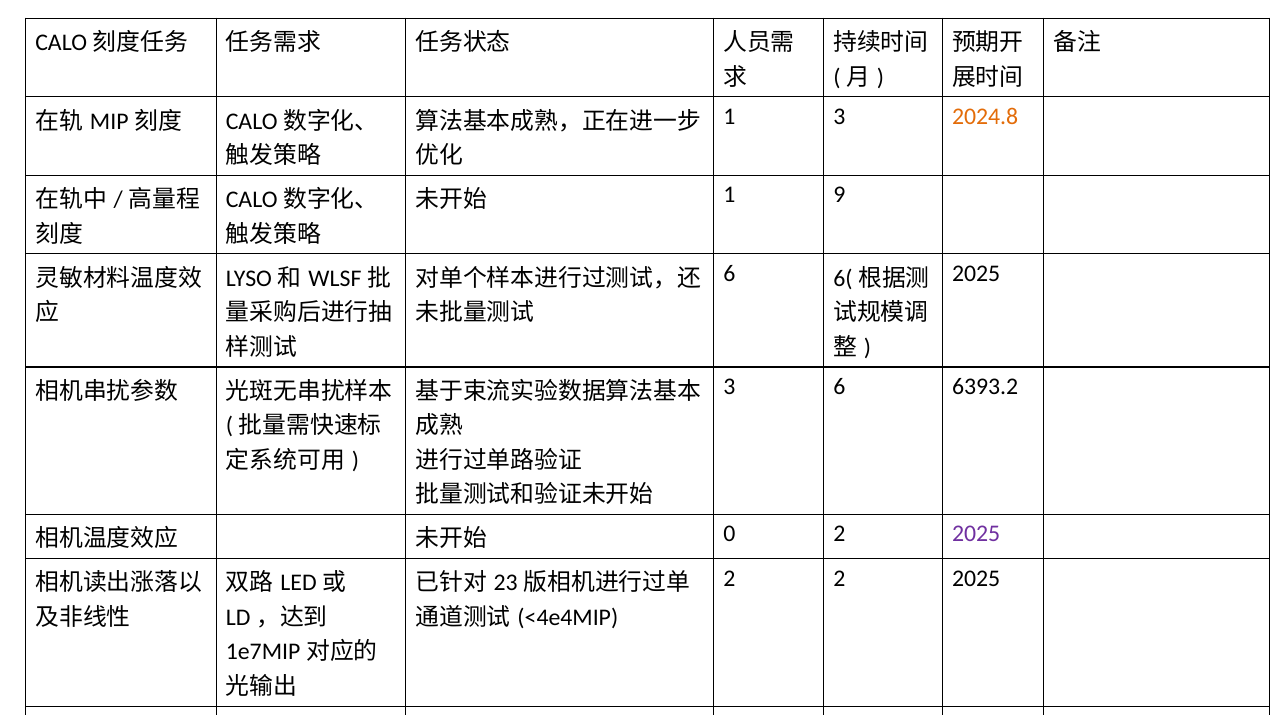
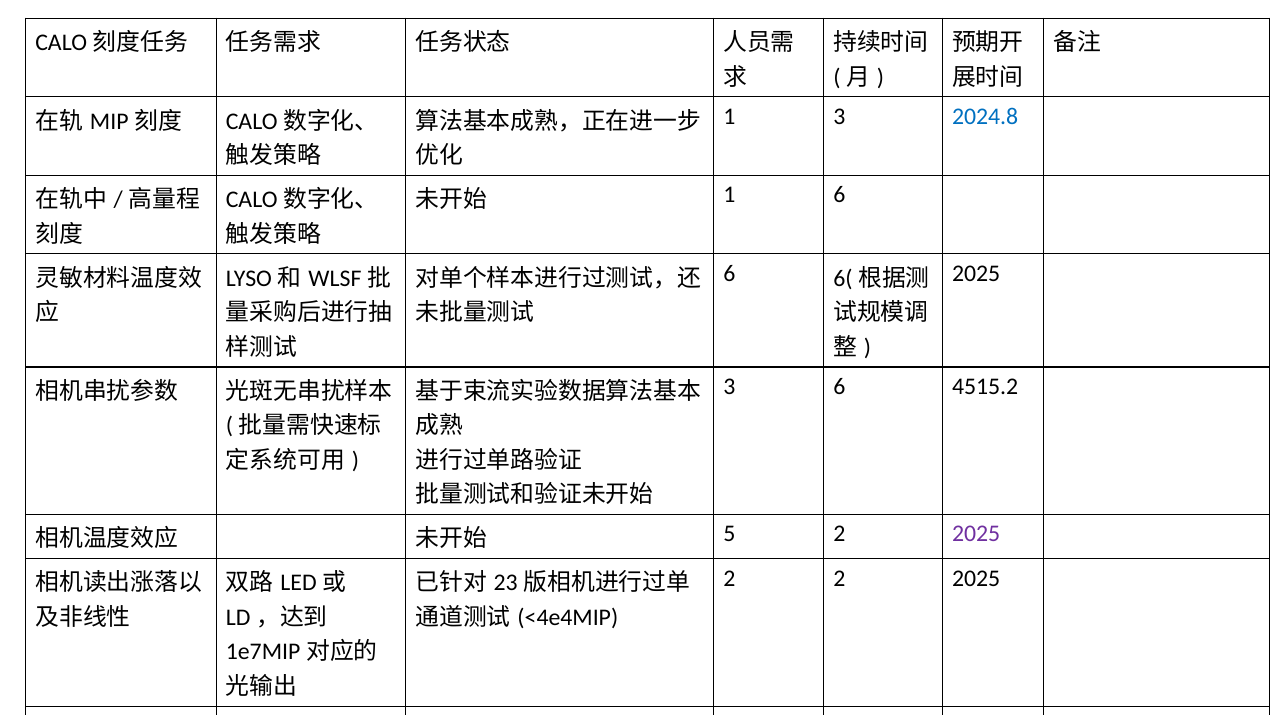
2024.8 colour: orange -> blue
1 9: 9 -> 6
6393.2: 6393.2 -> 4515.2
0: 0 -> 5
